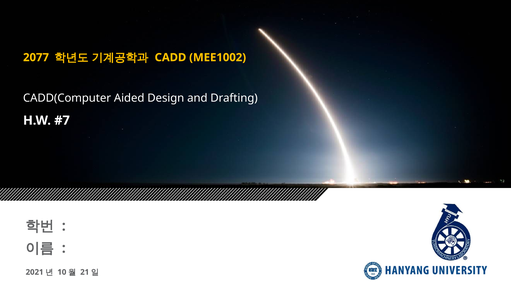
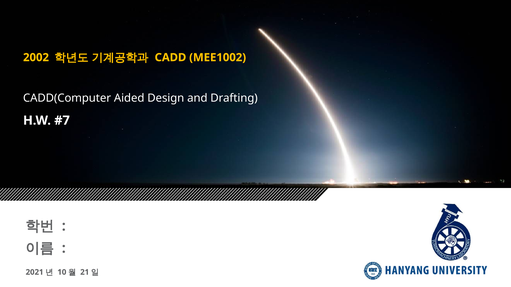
2077: 2077 -> 2002
